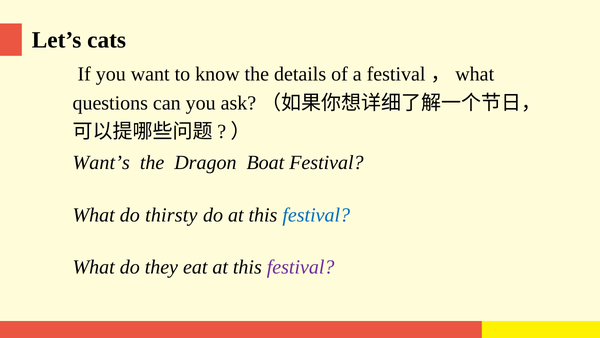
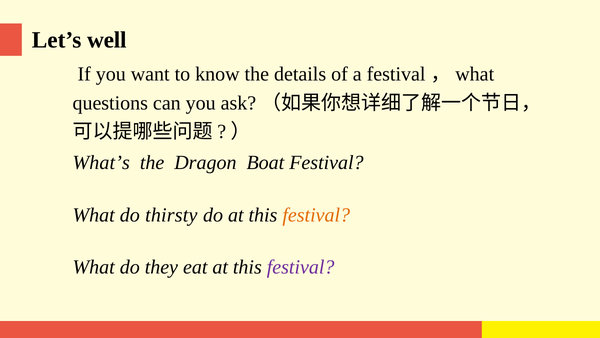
cats: cats -> well
Want’s: Want’s -> What’s
festival at (316, 215) colour: blue -> orange
